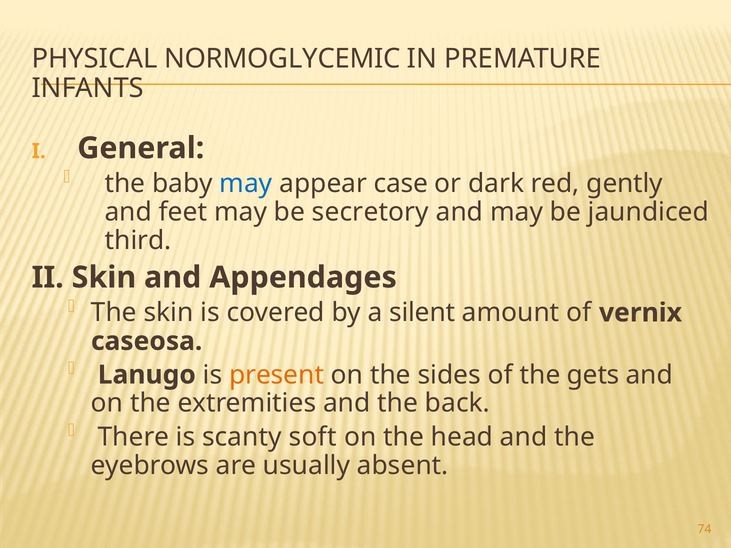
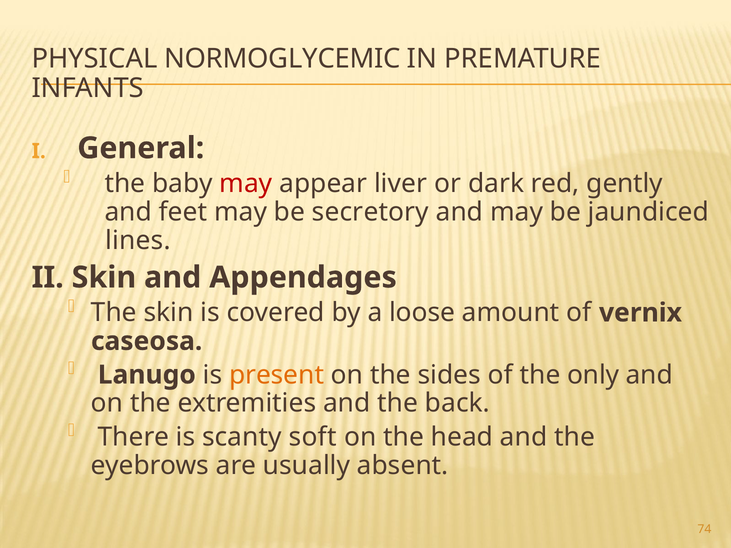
may at (246, 184) colour: blue -> red
case: case -> liver
third: third -> lines
silent: silent -> loose
gets: gets -> only
